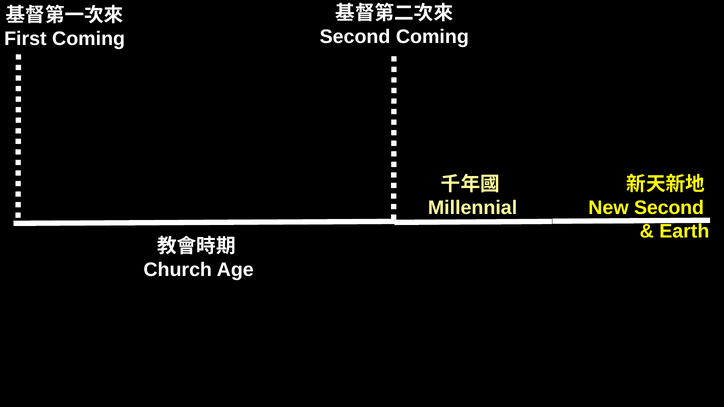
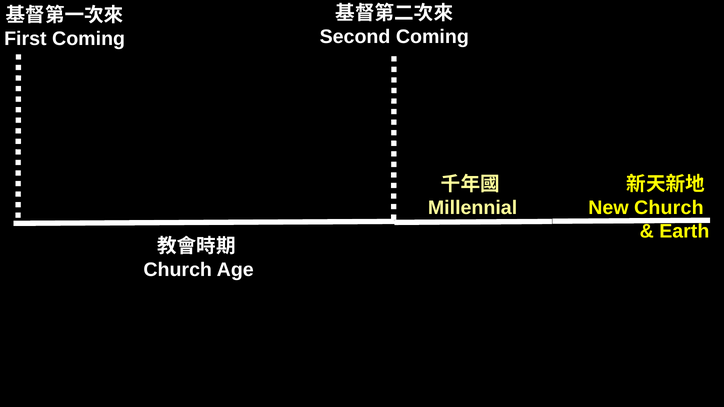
New Second: Second -> Church
